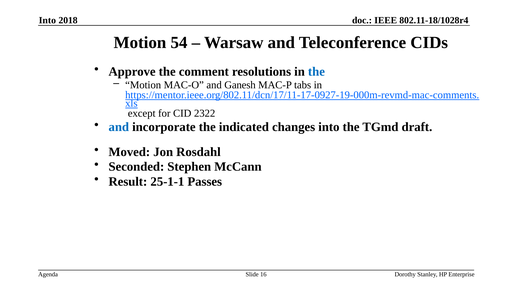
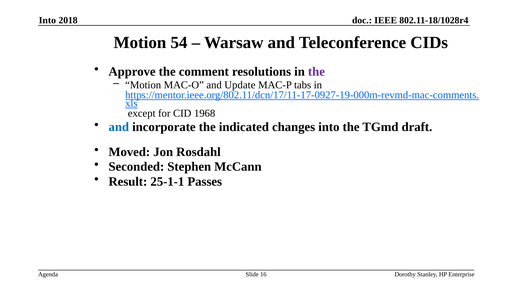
the at (316, 71) colour: blue -> purple
Ganesh: Ganesh -> Update
2322: 2322 -> 1968
